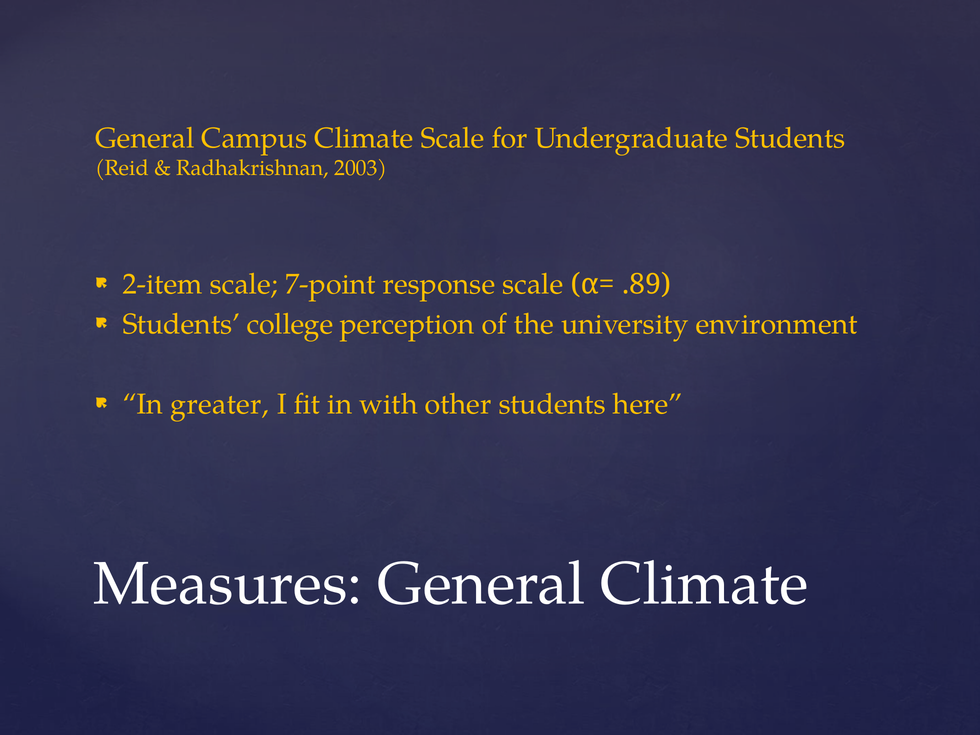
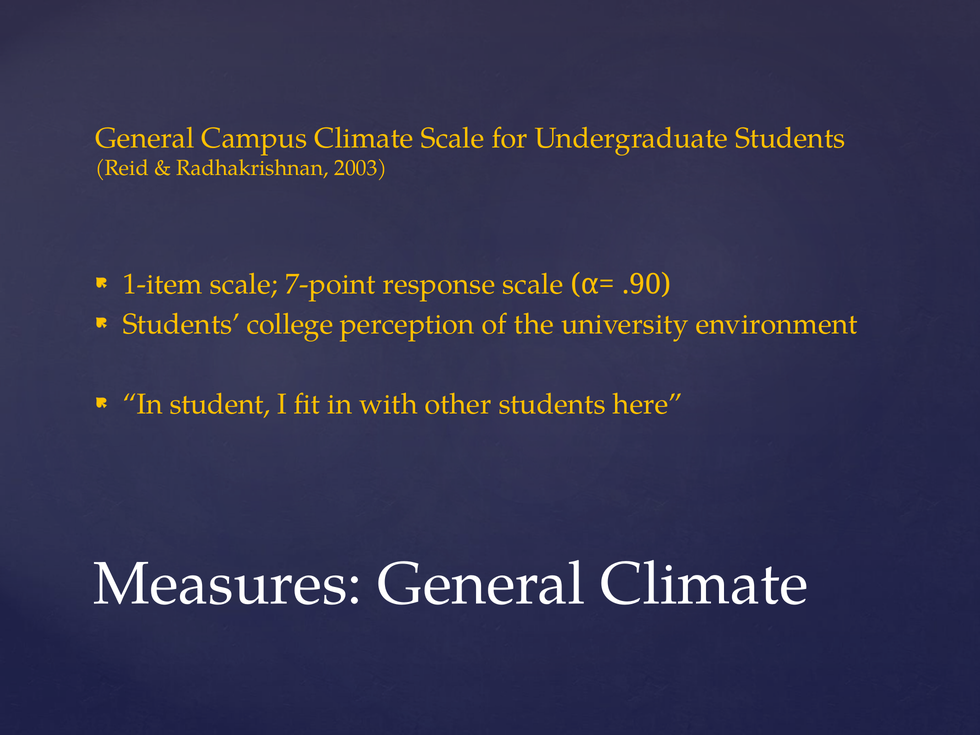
2-item: 2-item -> 1-item
.89: .89 -> .90
greater: greater -> student
